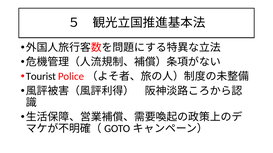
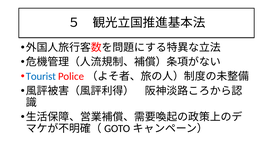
Tourist colour: black -> blue
